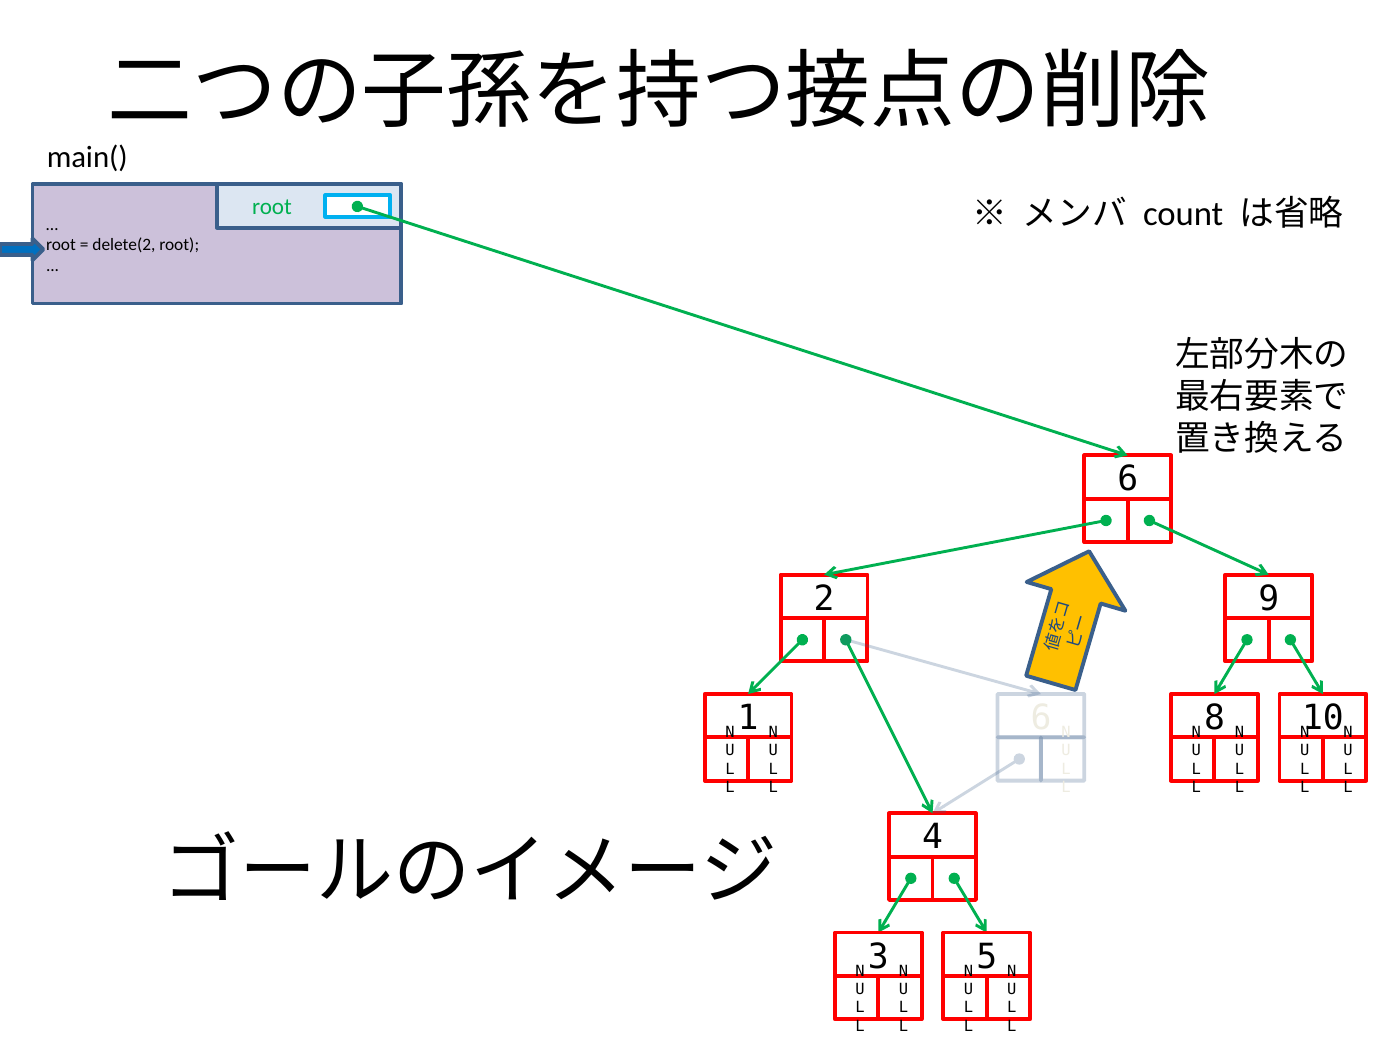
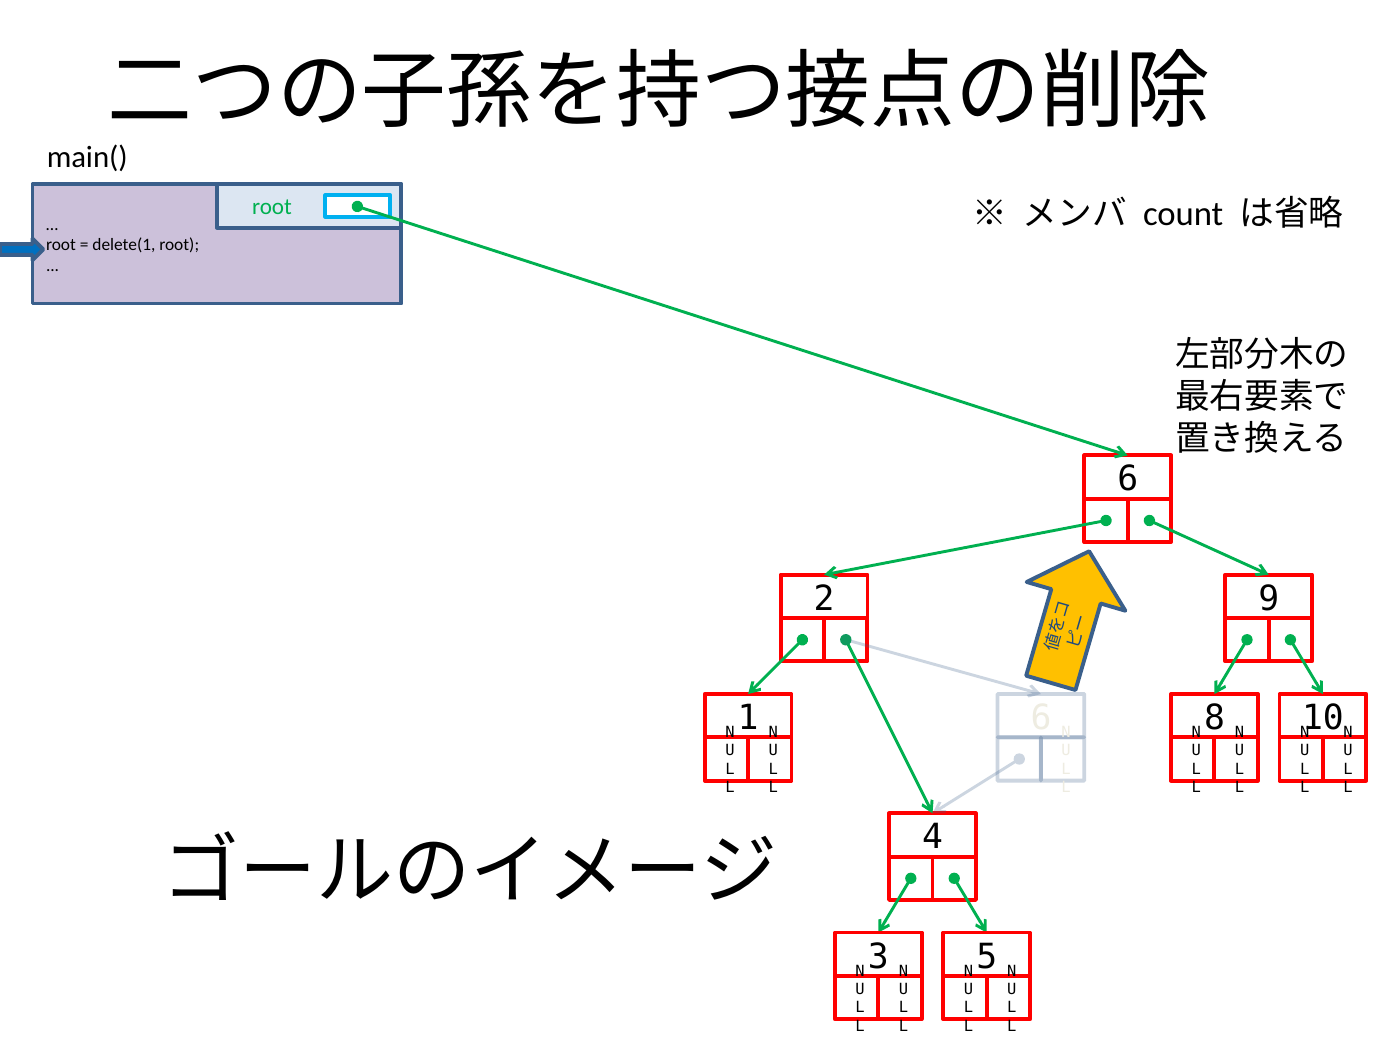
delete(2: delete(2 -> delete(1
